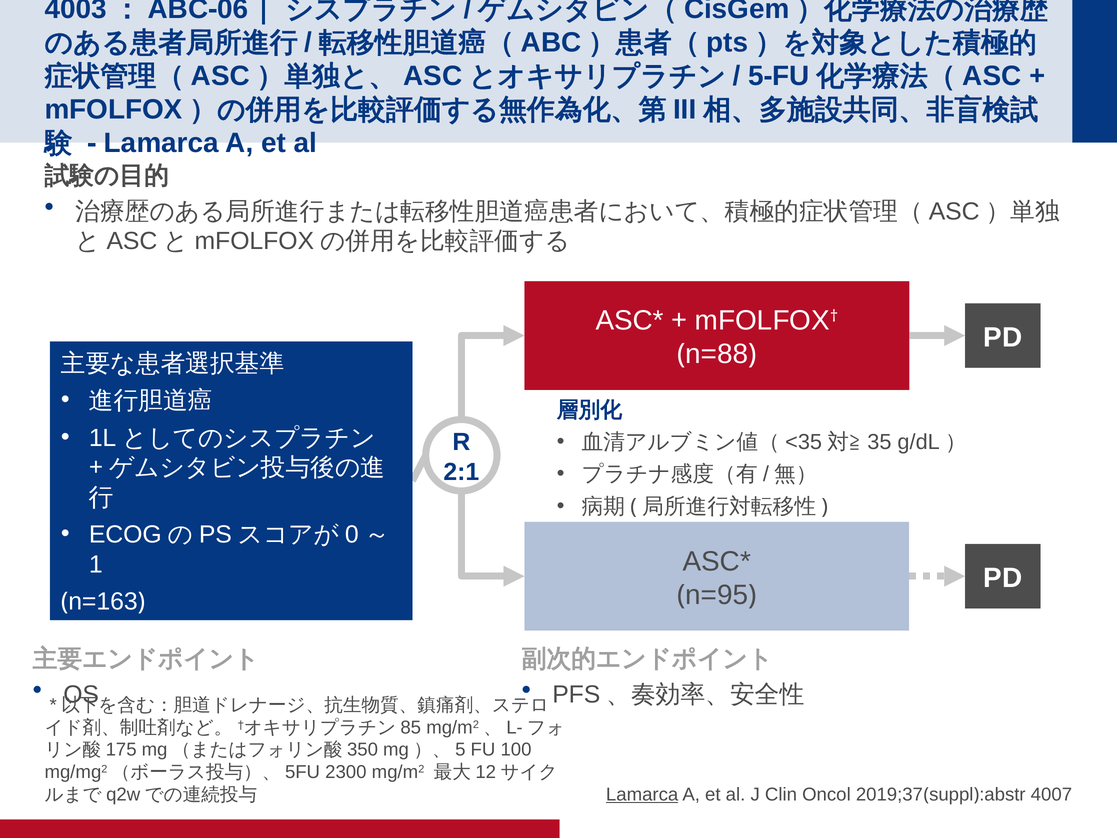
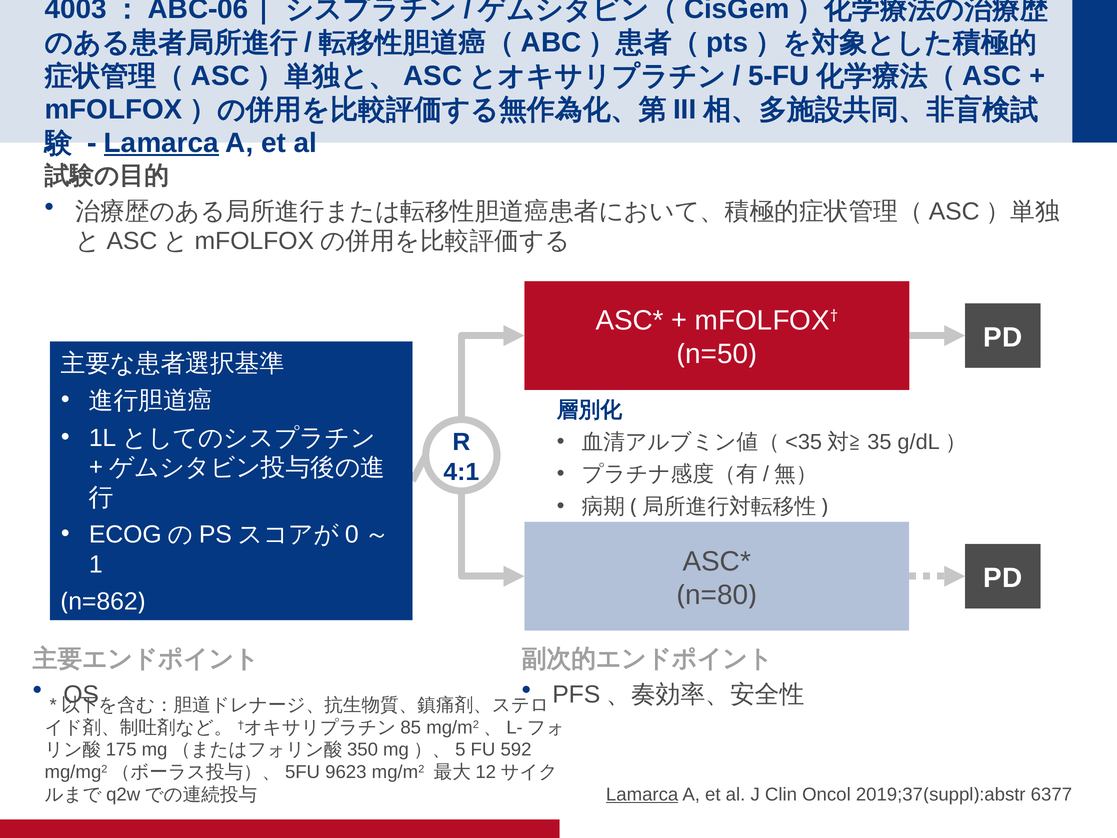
Lamarca at (161, 143) underline: none -> present
n=88: n=88 -> n=50
2:1: 2:1 -> 4:1
n=95: n=95 -> n=80
n=163: n=163 -> n=862
100: 100 -> 592
2300: 2300 -> 9623
4007: 4007 -> 6377
